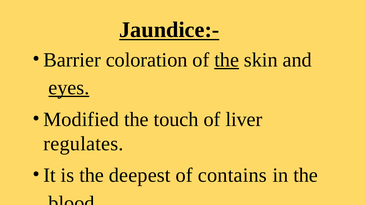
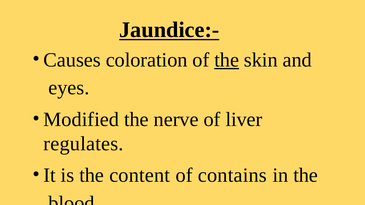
Barrier: Barrier -> Causes
eyes underline: present -> none
touch: touch -> nerve
deepest: deepest -> content
